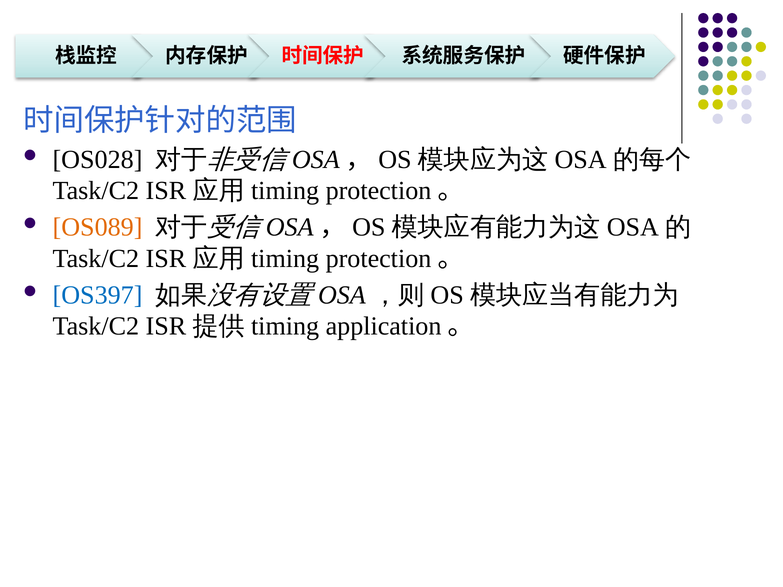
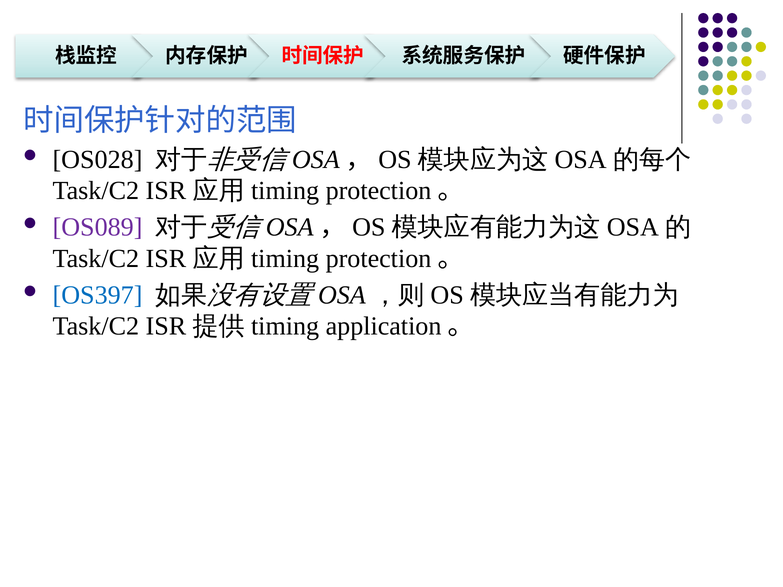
OS089 colour: orange -> purple
